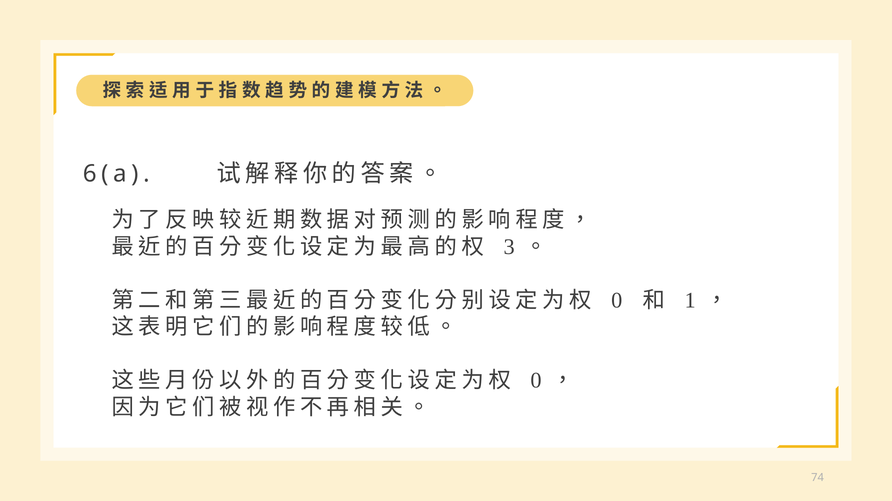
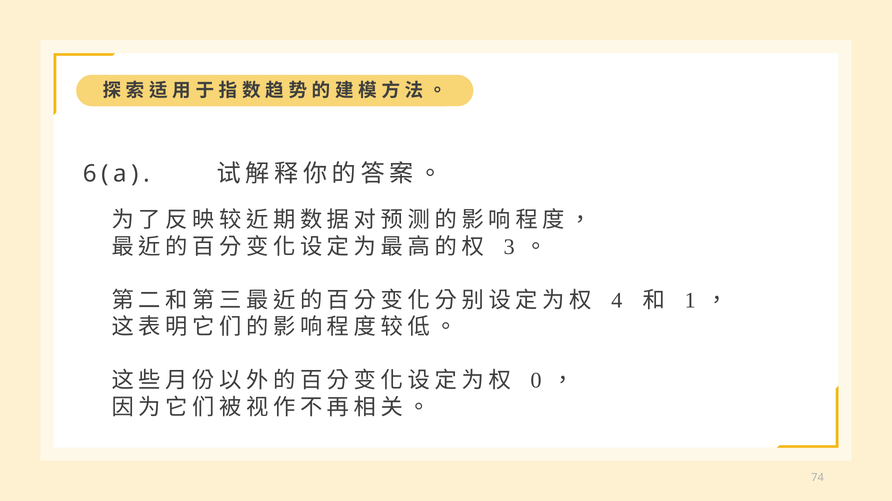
0 at (617, 301): 0 -> 4
